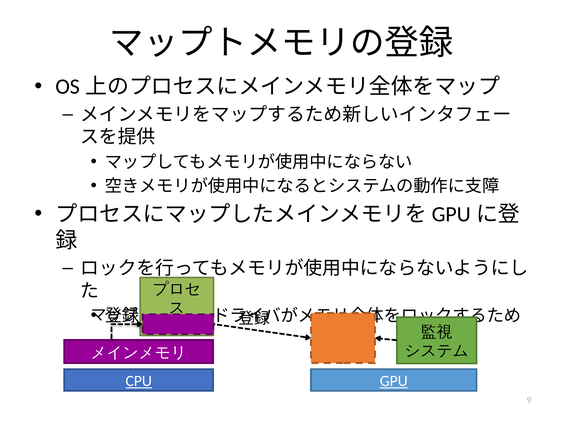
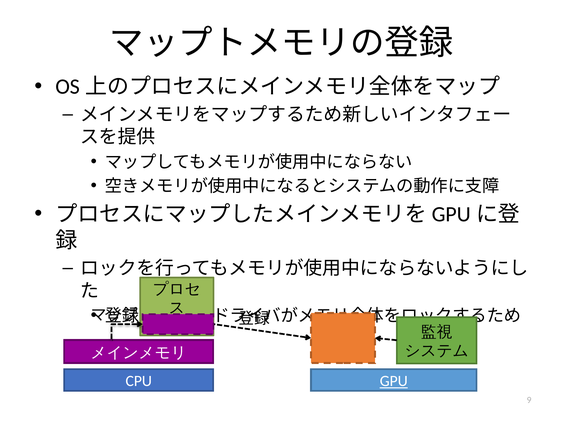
CPU underline: present -> none
